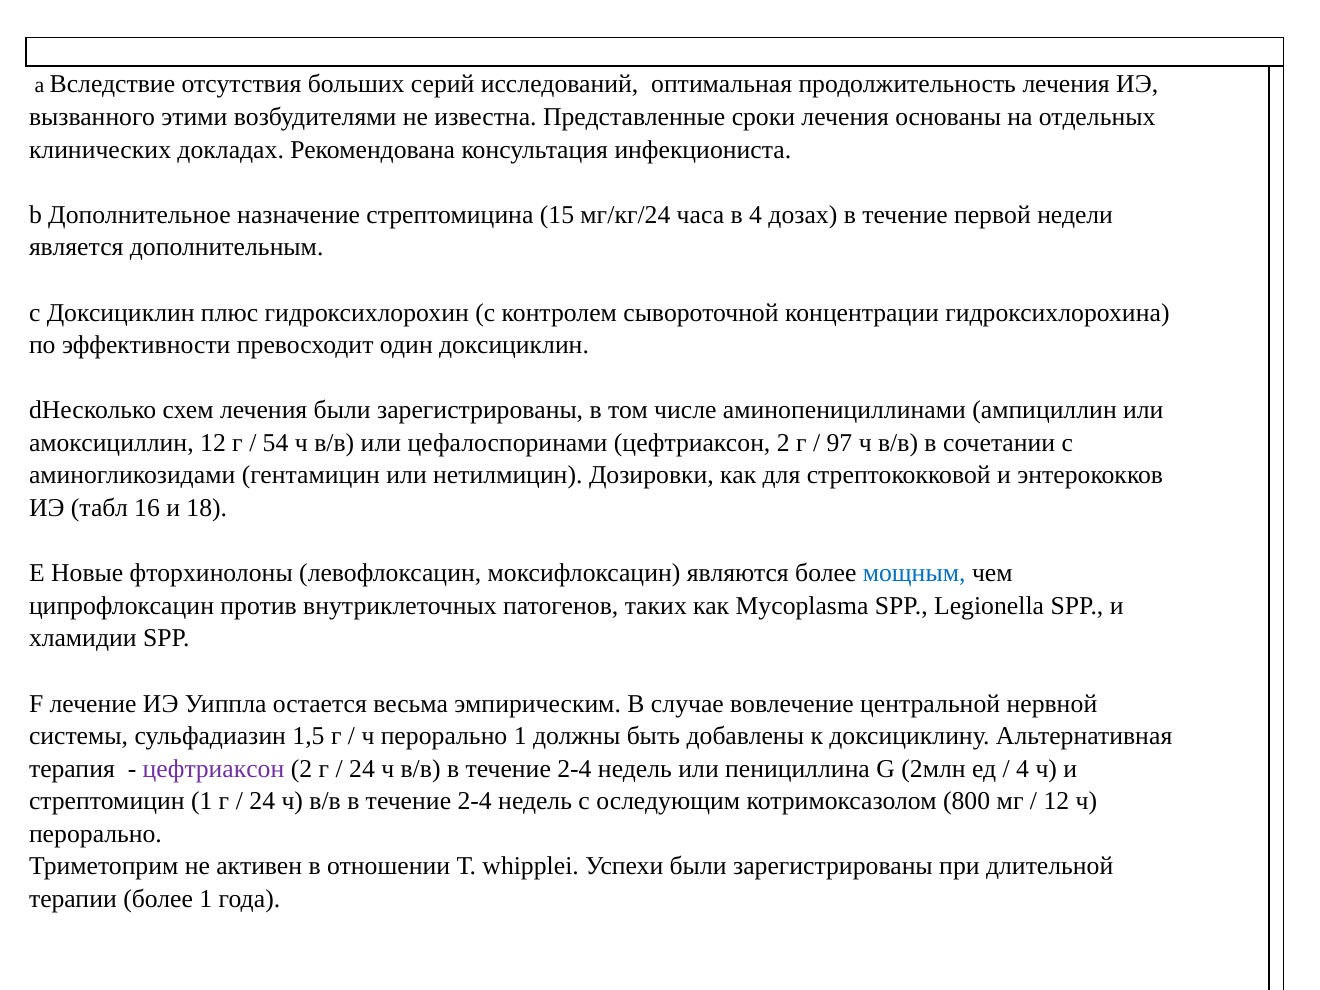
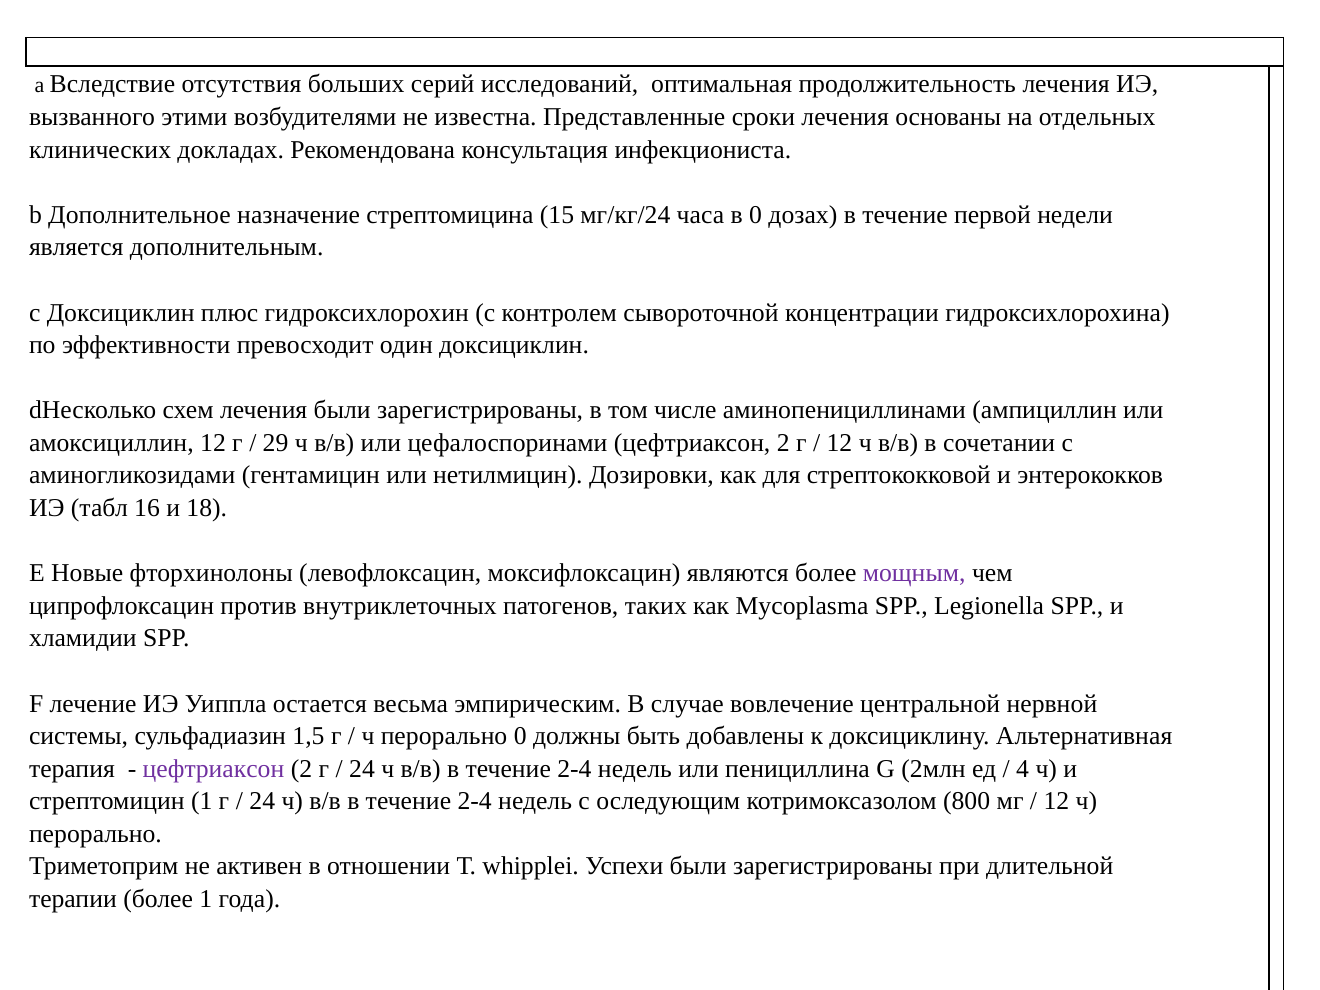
в 4: 4 -> 0
54: 54 -> 29
97 at (840, 443): 97 -> 12
мощным colour: blue -> purple
перорально 1: 1 -> 0
